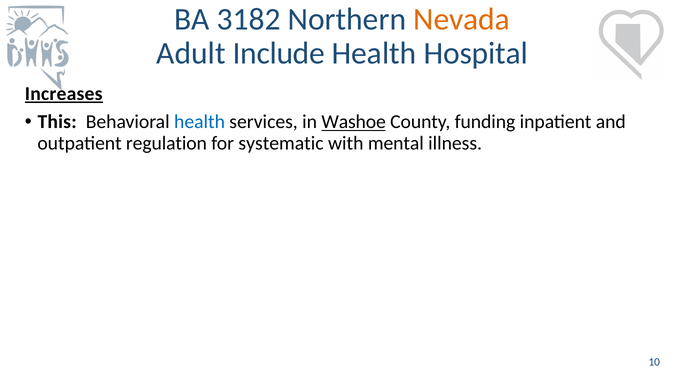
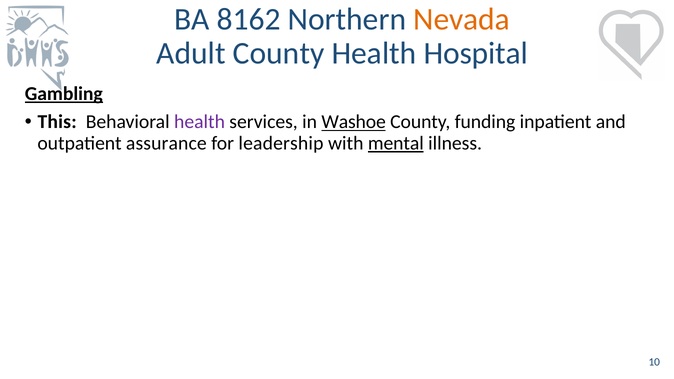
3182: 3182 -> 8162
Adult Include: Include -> County
Increases: Increases -> Gambling
health at (200, 122) colour: blue -> purple
regulation: regulation -> assurance
systematic: systematic -> leadership
mental underline: none -> present
